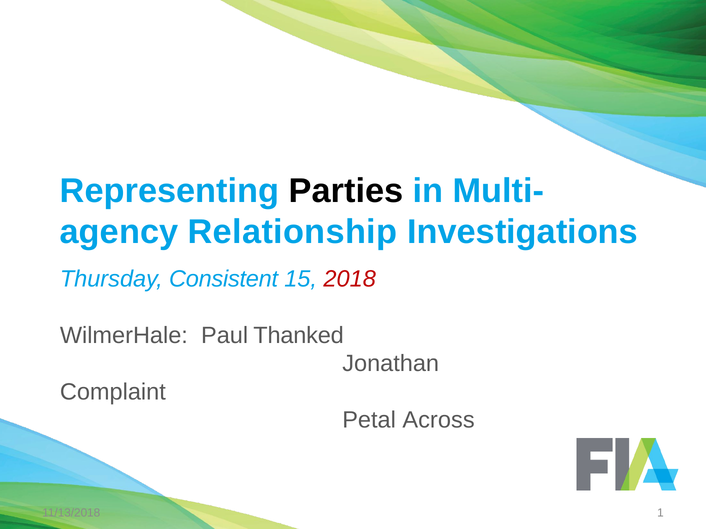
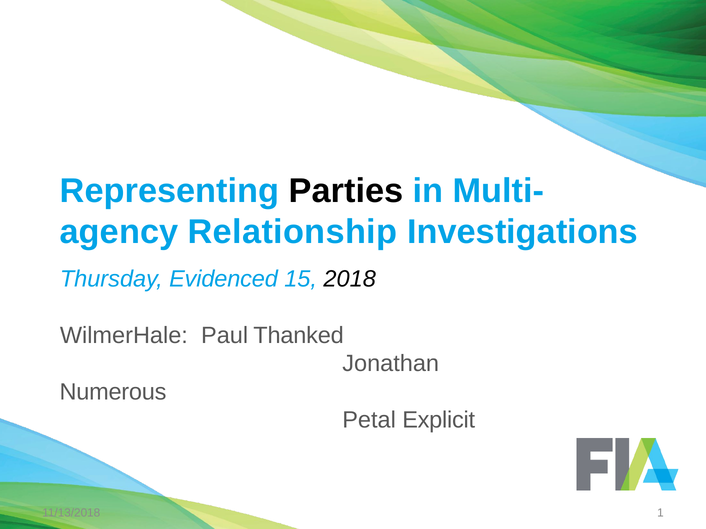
Consistent: Consistent -> Evidenced
2018 colour: red -> black
Complaint: Complaint -> Numerous
Across: Across -> Explicit
